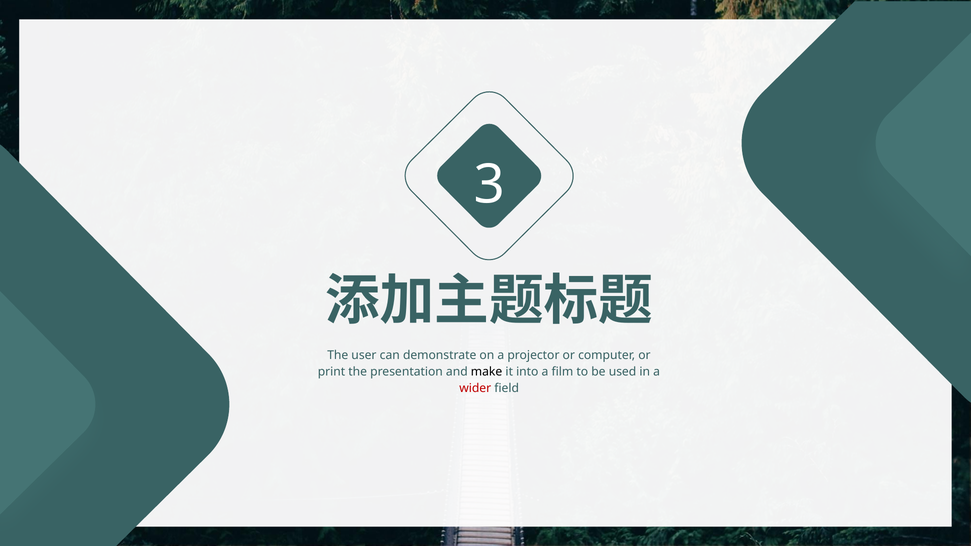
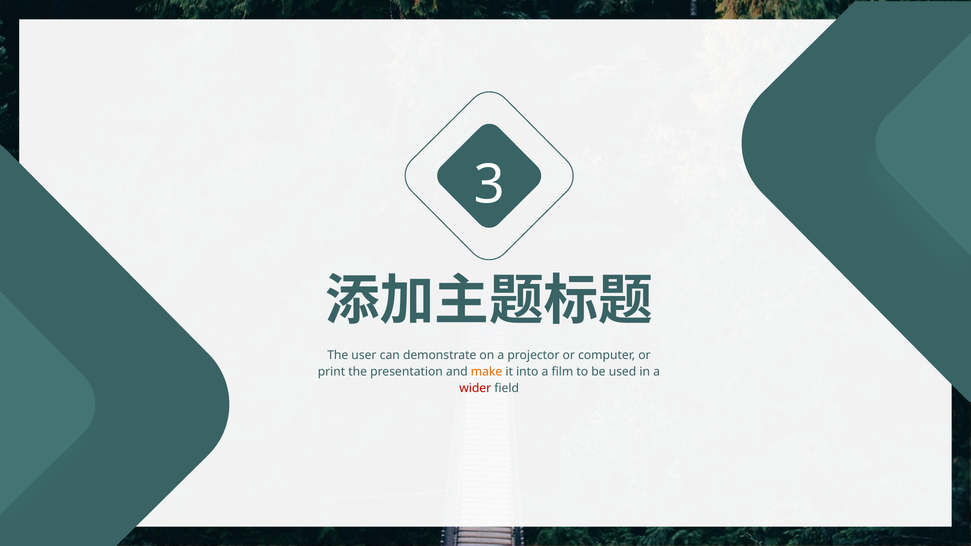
make colour: black -> orange
